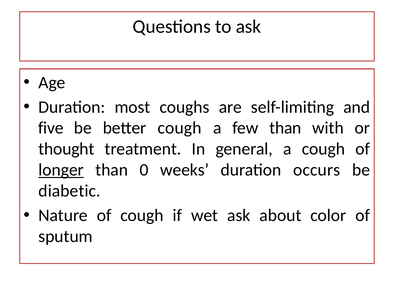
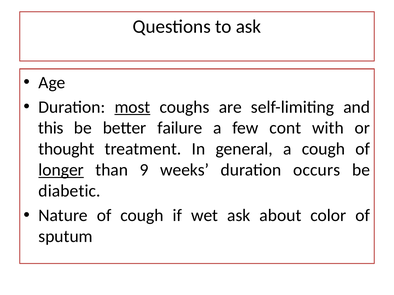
most underline: none -> present
five: five -> this
better cough: cough -> failure
few than: than -> cont
0: 0 -> 9
